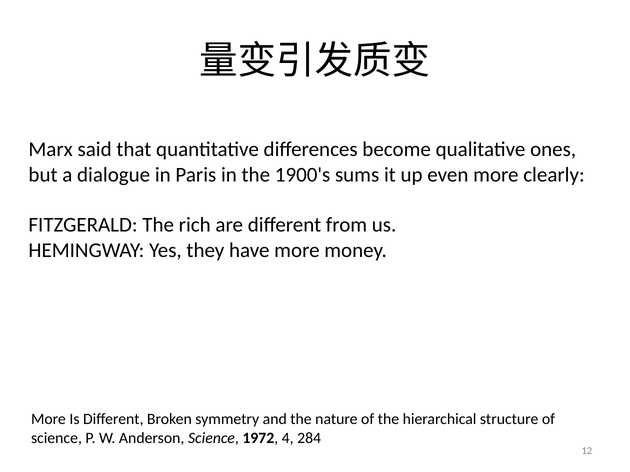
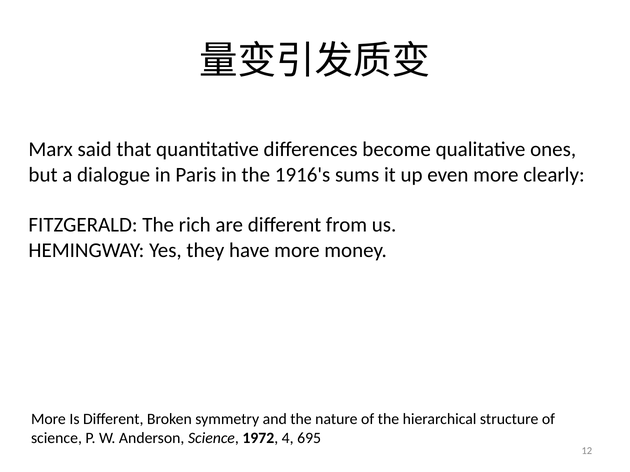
1900's: 1900's -> 1916's
284: 284 -> 695
